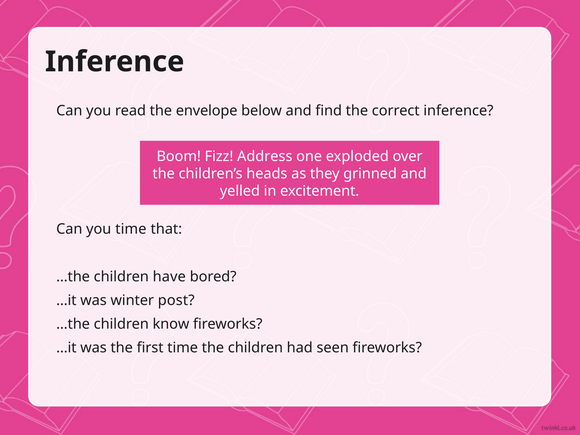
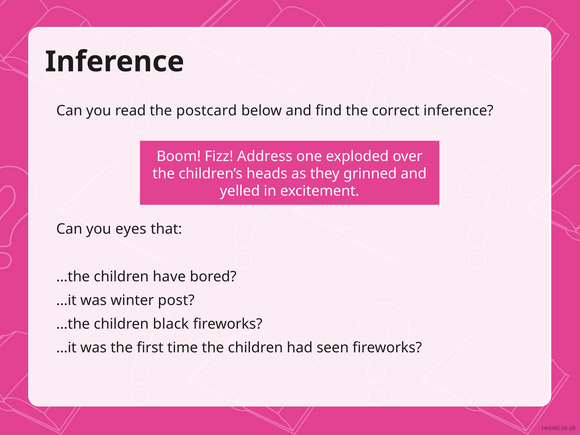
envelope: envelope -> postcard
you time: time -> eyes
know: know -> black
